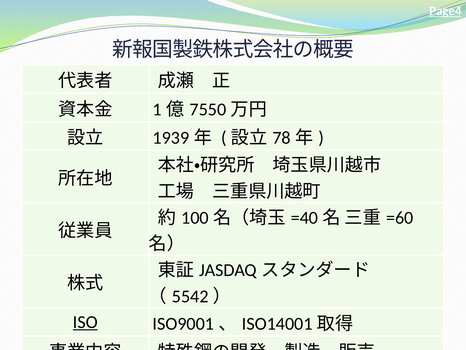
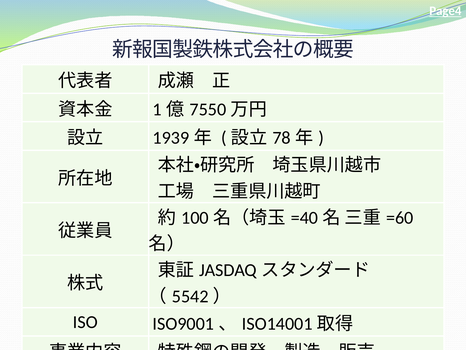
ISO underline: present -> none
